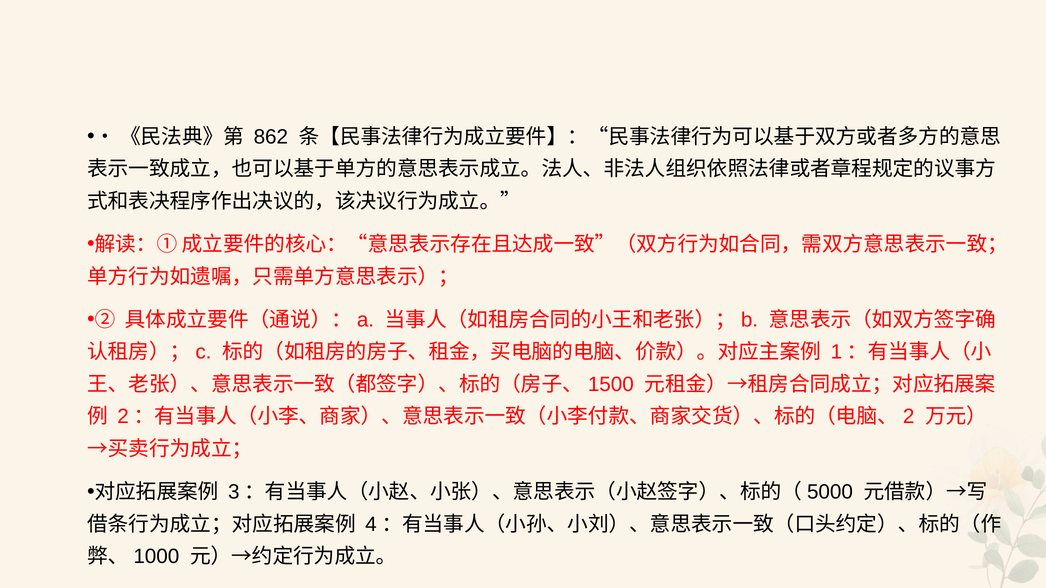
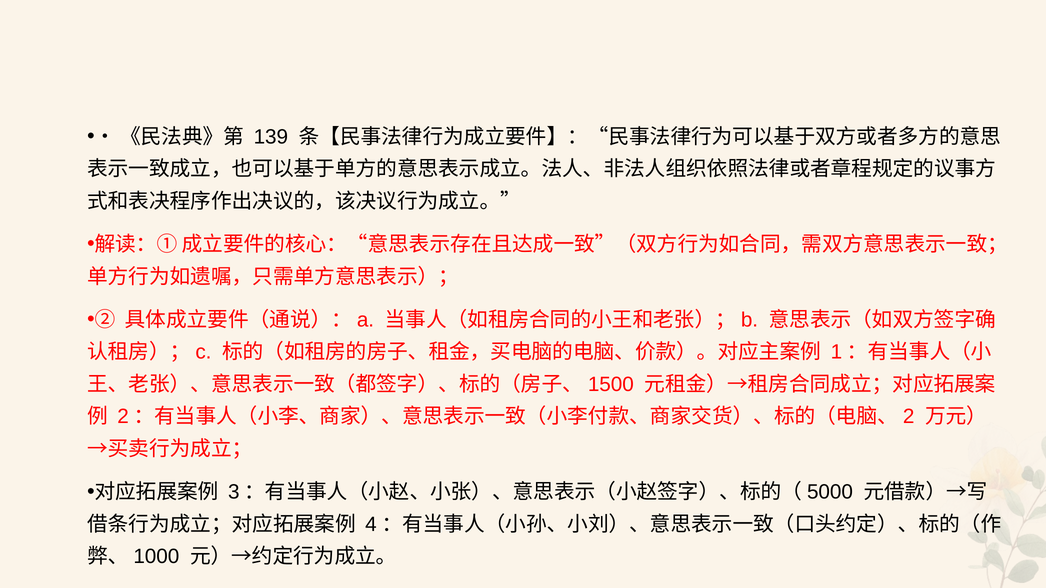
862: 862 -> 139
